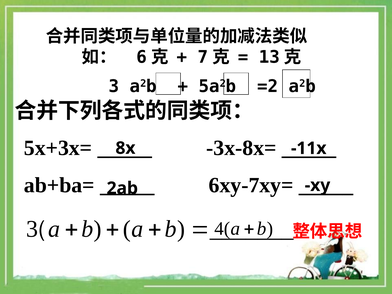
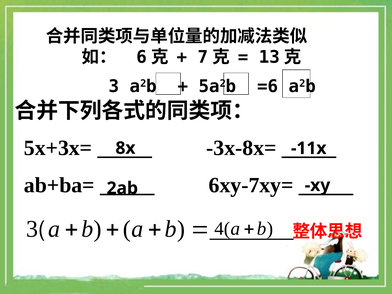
=2: =2 -> =6
